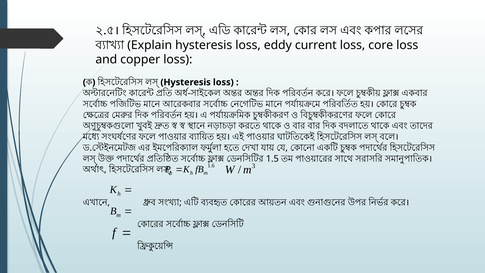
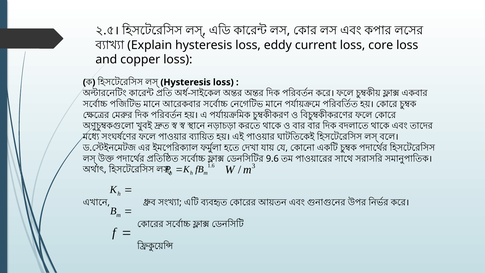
1.5: 1.5 -> 9.6
